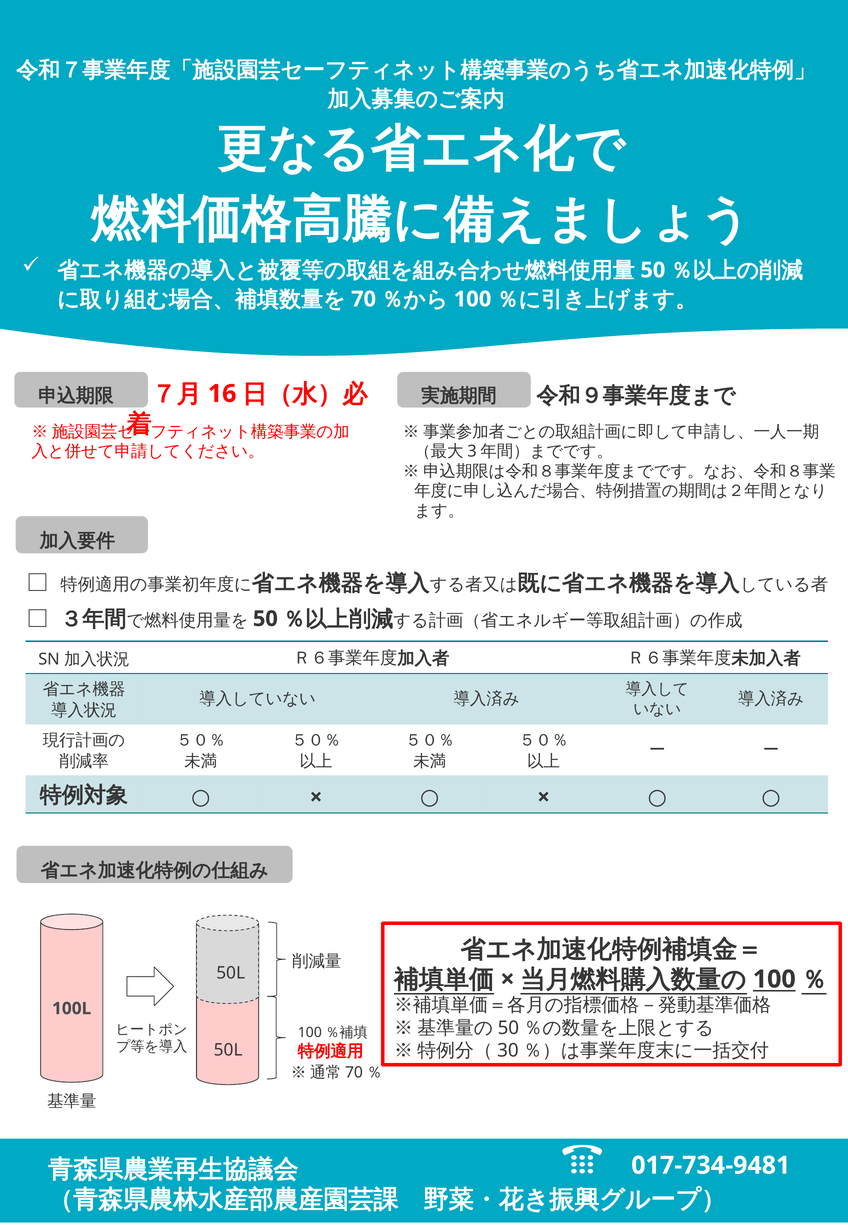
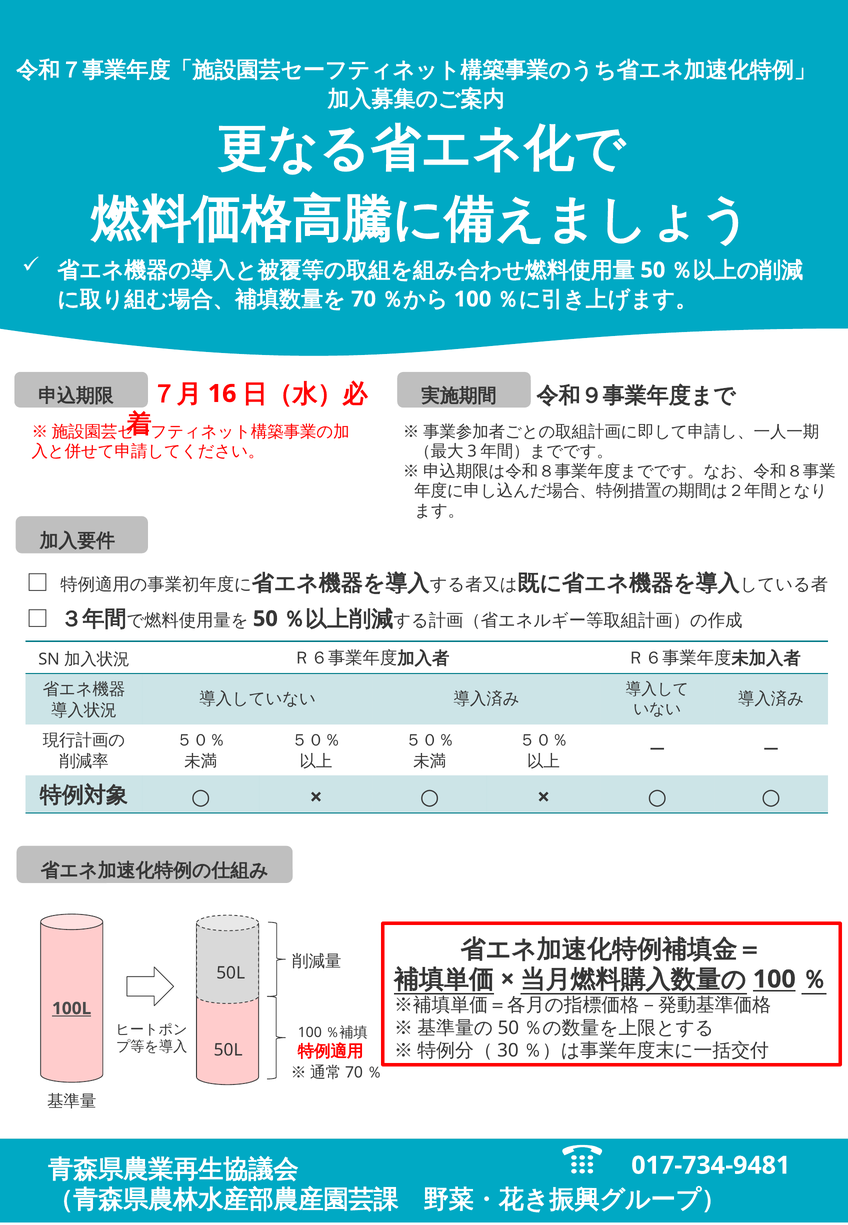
100L underline: none -> present
